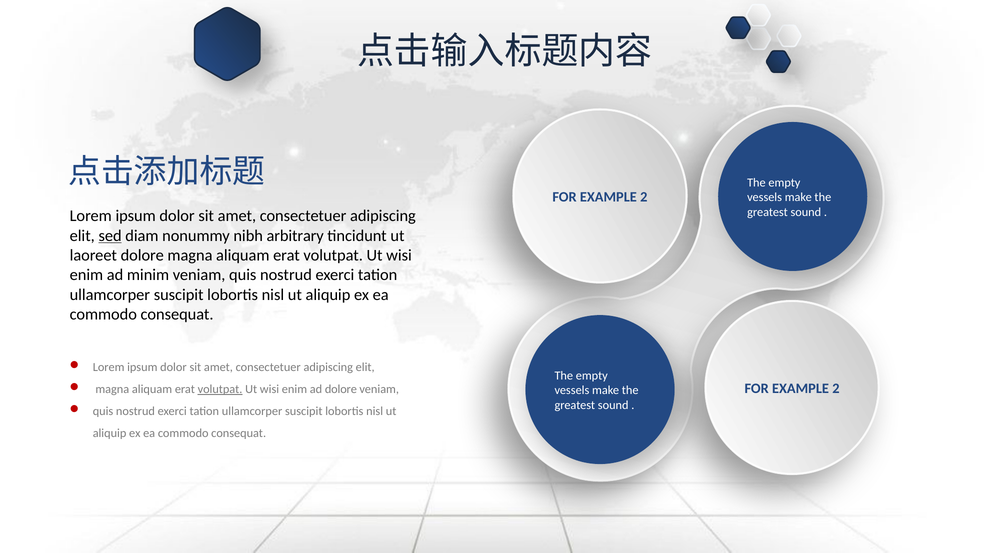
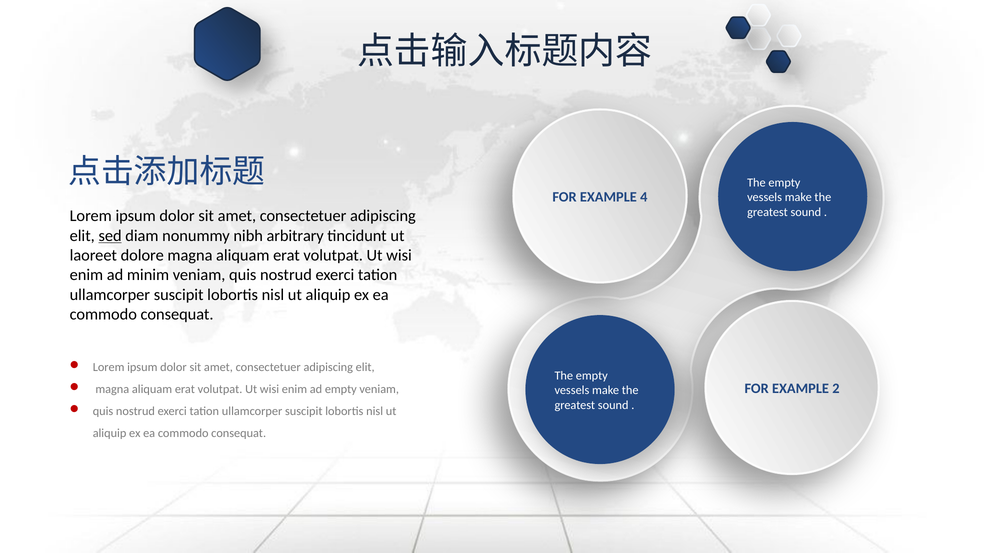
2 at (644, 197): 2 -> 4
volutpat at (220, 390) underline: present -> none
ad dolore: dolore -> empty
